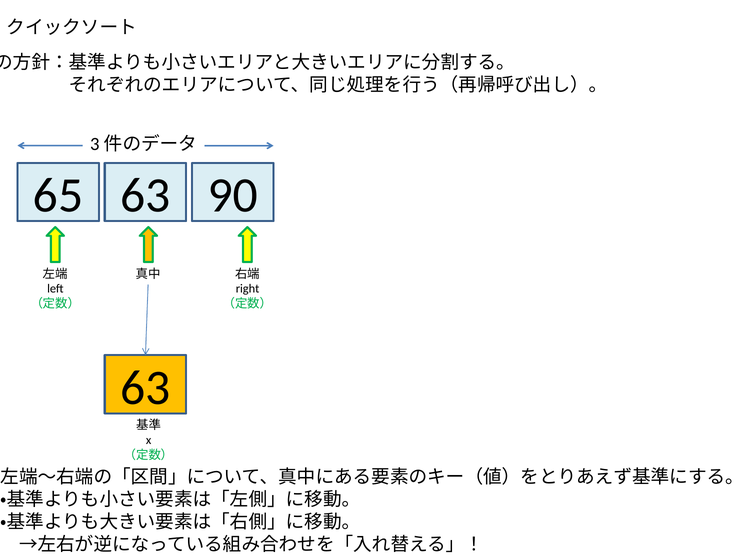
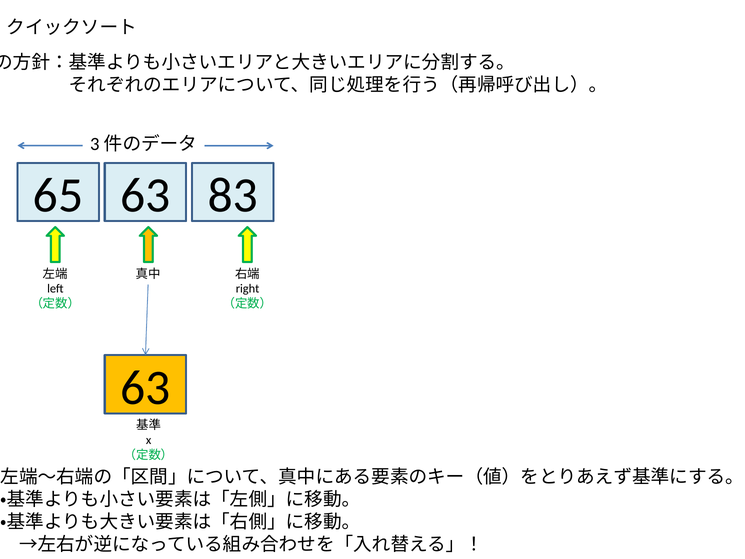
90: 90 -> 83
